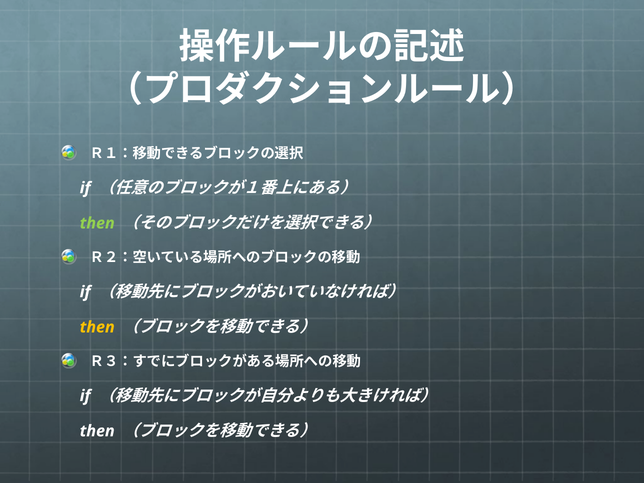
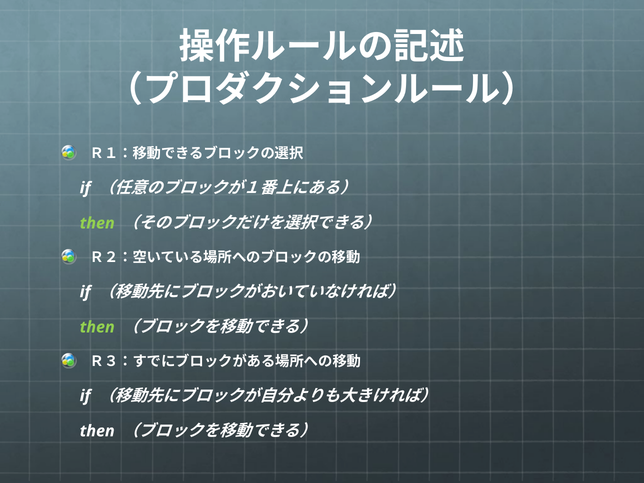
then at (97, 327) colour: yellow -> light green
